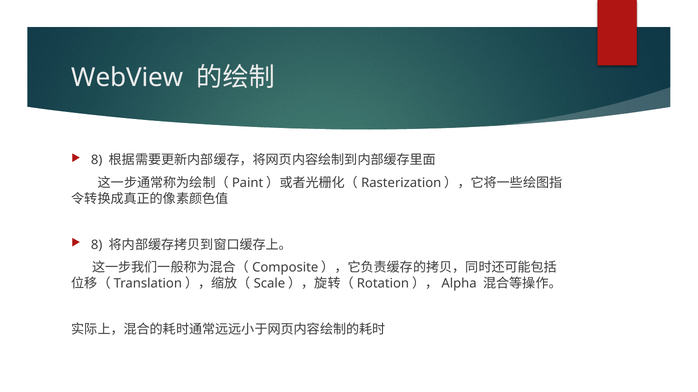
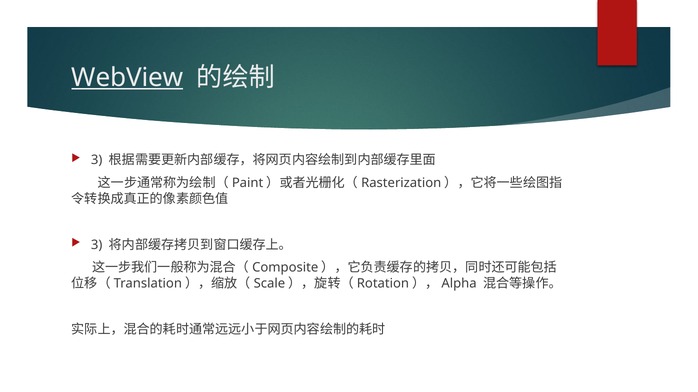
WebView underline: none -> present
8 at (97, 160): 8 -> 3
8 at (97, 245): 8 -> 3
